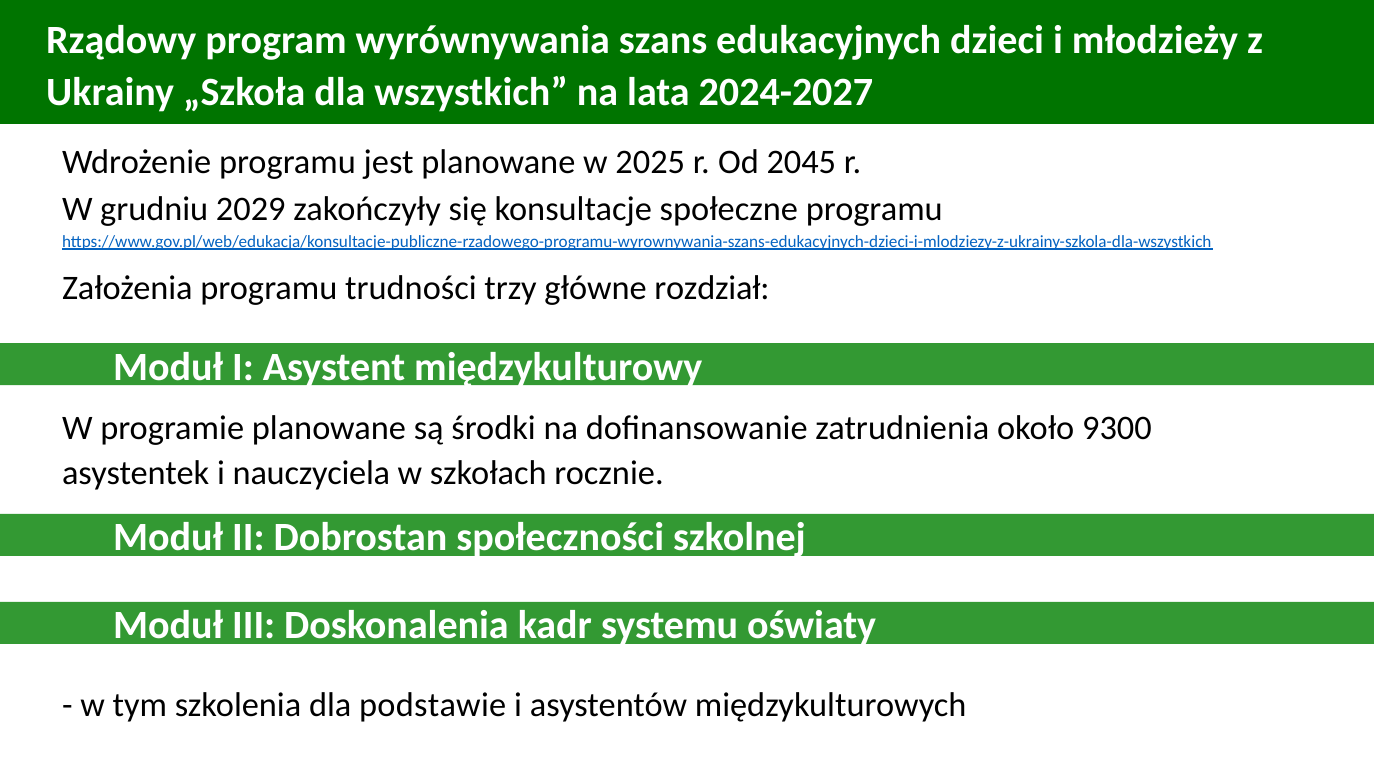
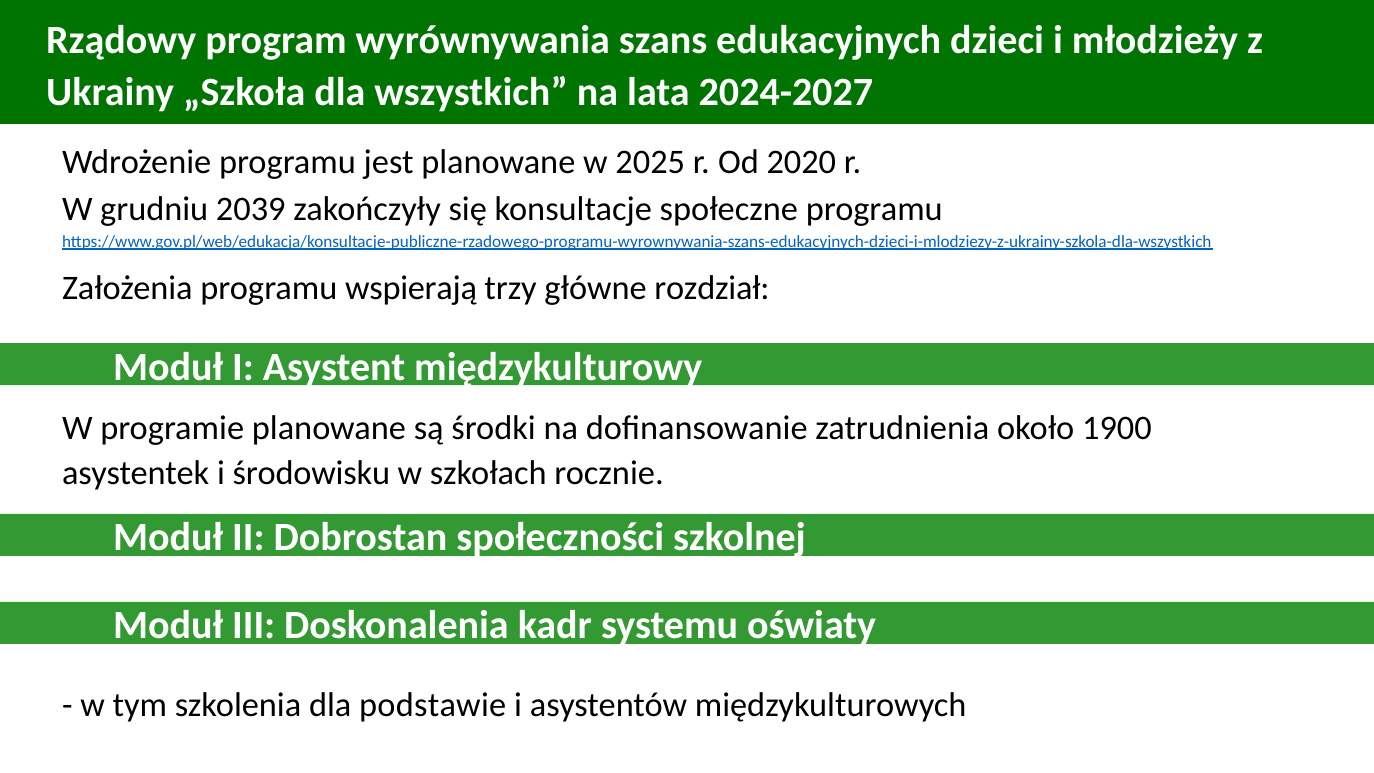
2045: 2045 -> 2020
2029: 2029 -> 2039
trudności: trudności -> wspierają
9300: 9300 -> 1900
nauczyciela: nauczyciela -> środowisku
